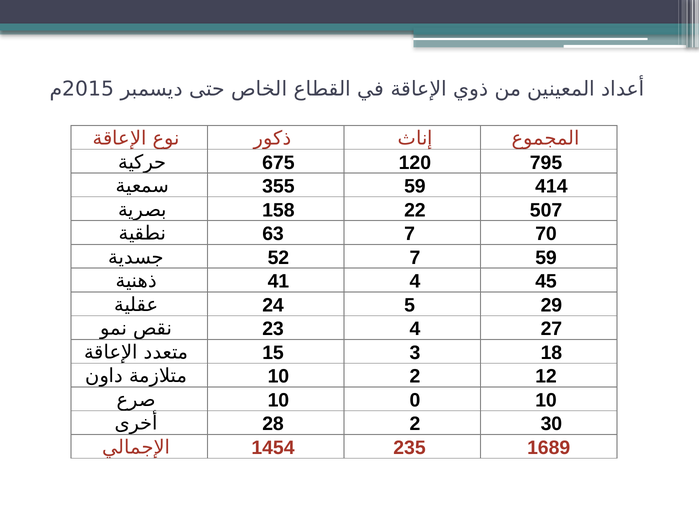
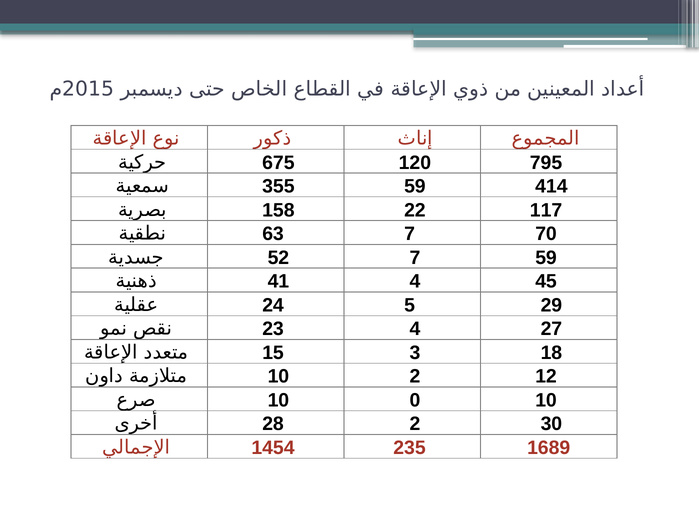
507: 507 -> 117
